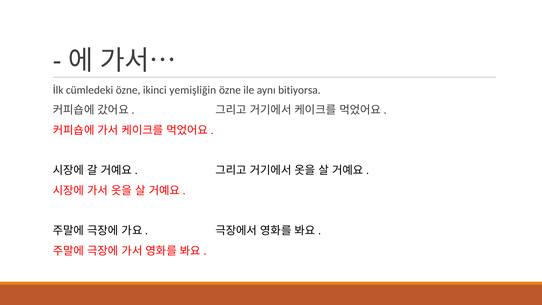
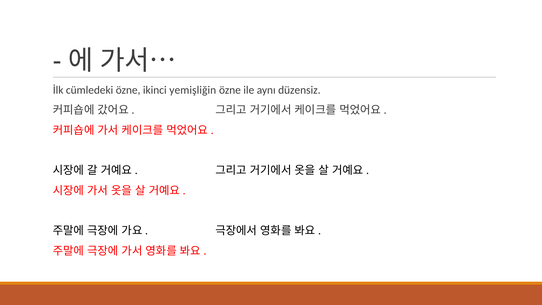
bitiyorsa: bitiyorsa -> düzensiz
